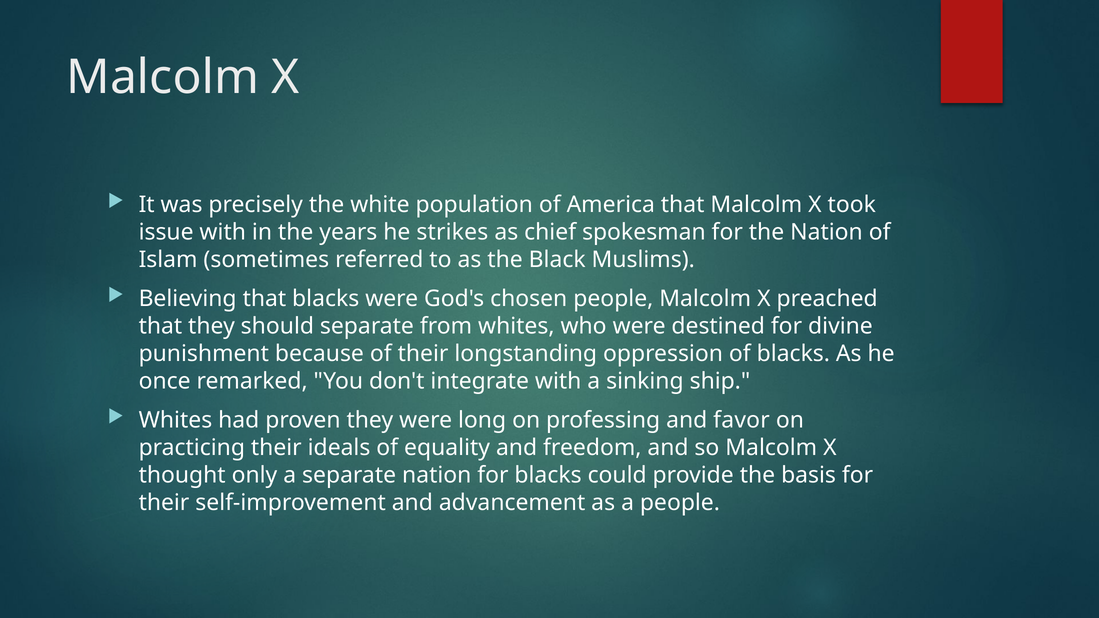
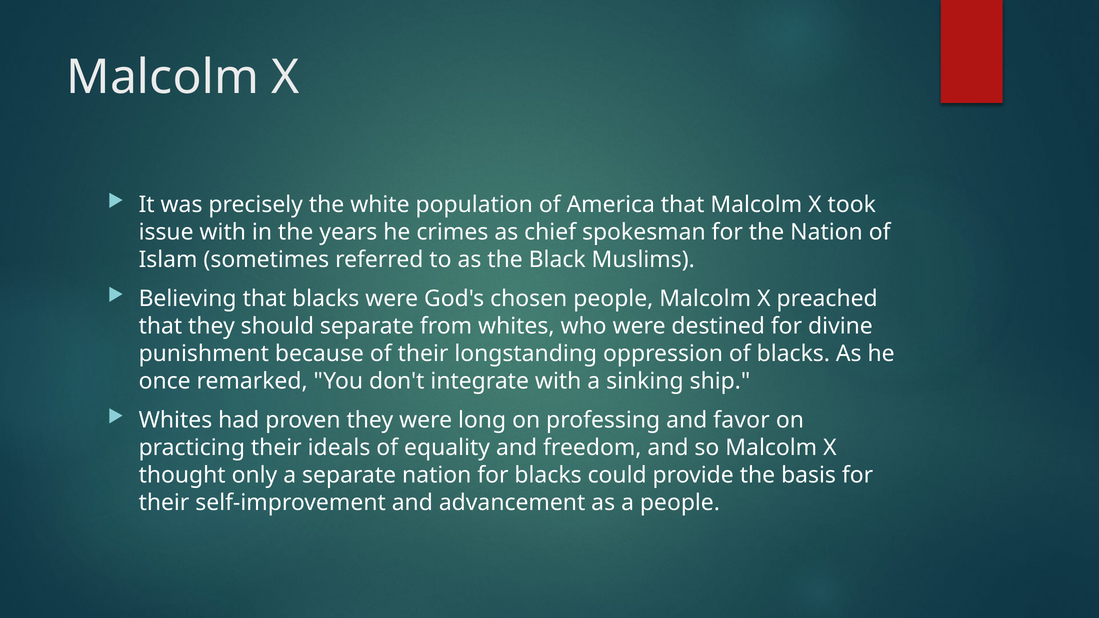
strikes: strikes -> crimes
